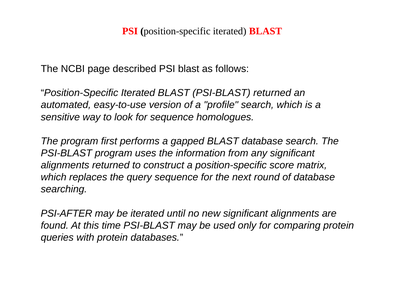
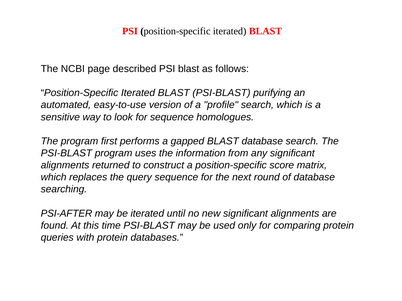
PSI-BLAST returned: returned -> purifying
